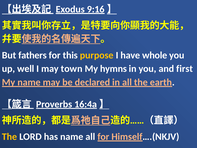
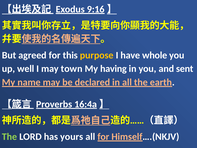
fathers: fathers -> agreed
hymns: hymns -> having
first: first -> sent
The at (10, 136) colour: yellow -> light green
has name: name -> yours
